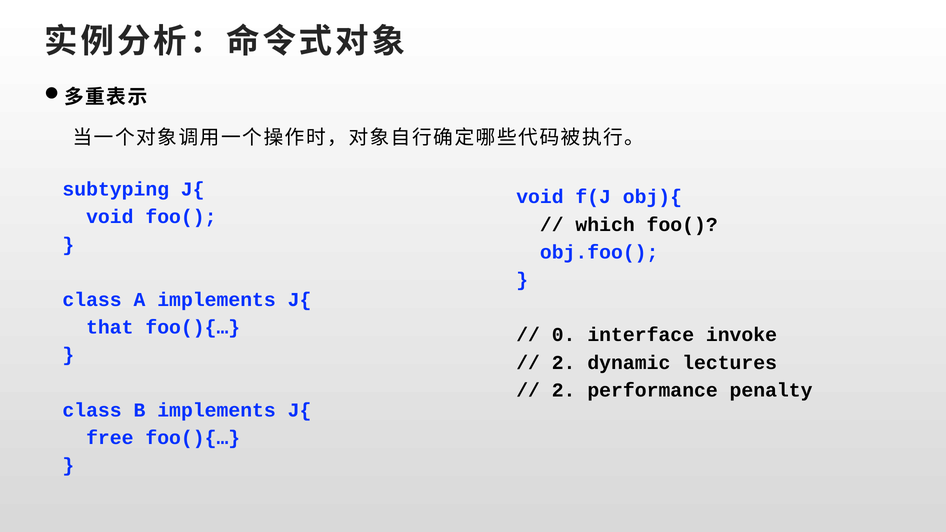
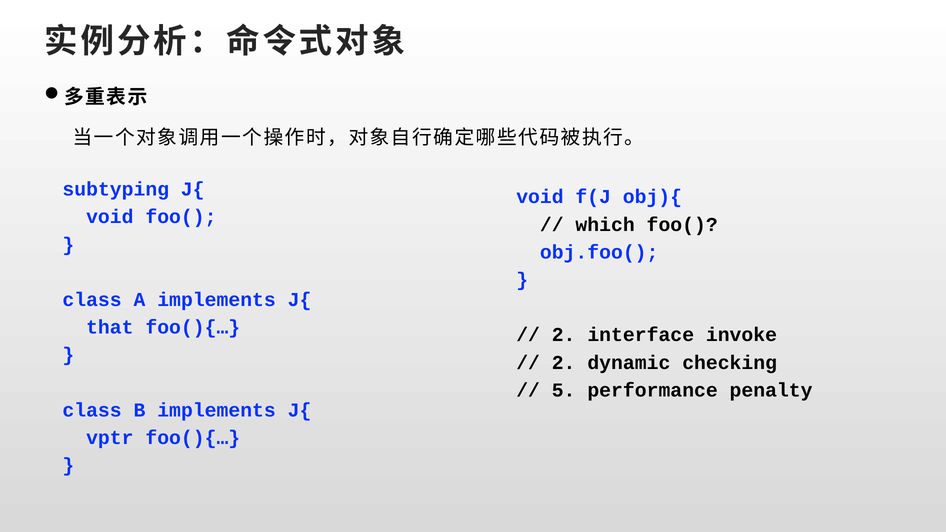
0 at (564, 335): 0 -> 2
lectures: lectures -> checking
2 at (564, 390): 2 -> 5
free: free -> vptr
